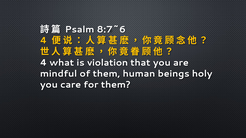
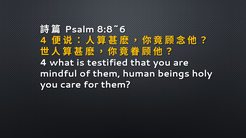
8:7~6: 8:7~6 -> 8:8~6
violation: violation -> testified
